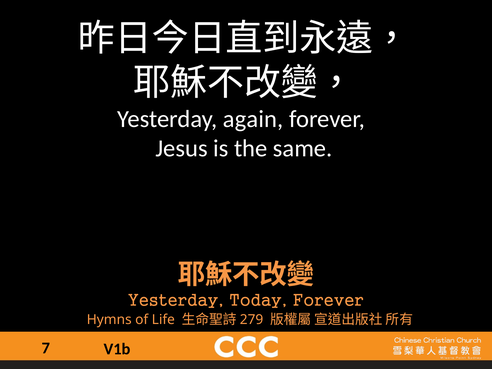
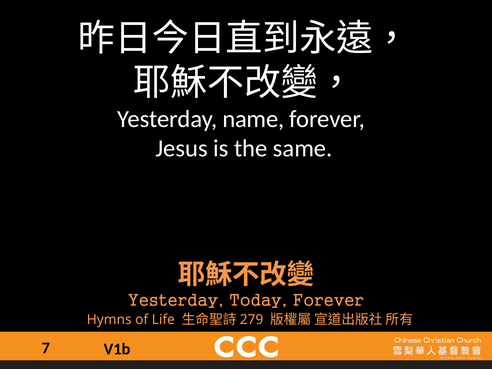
again: again -> name
